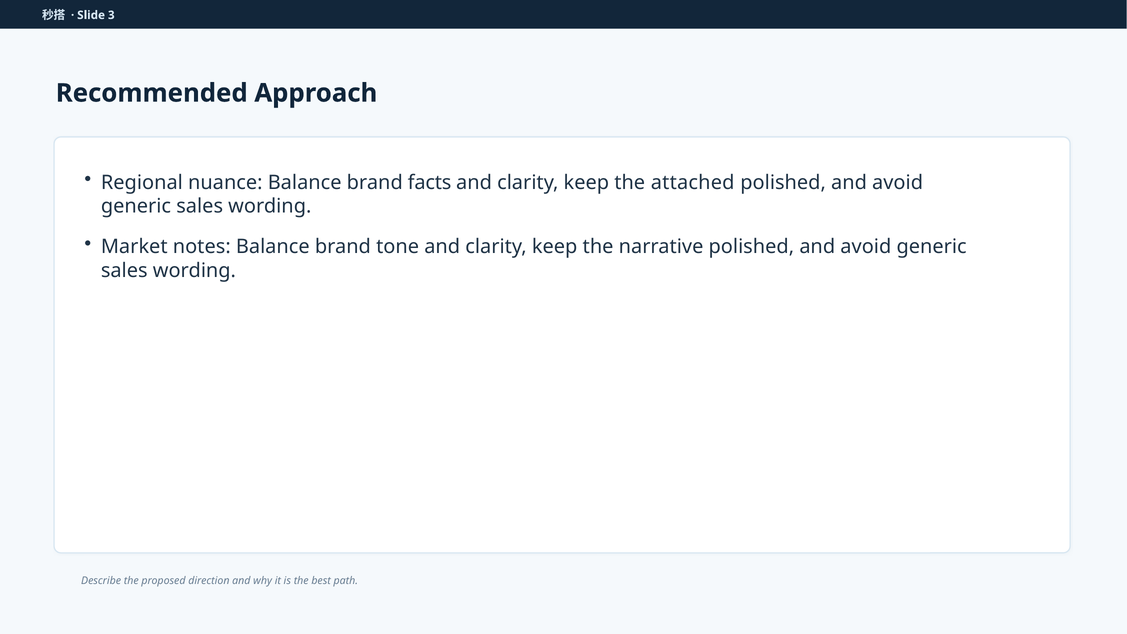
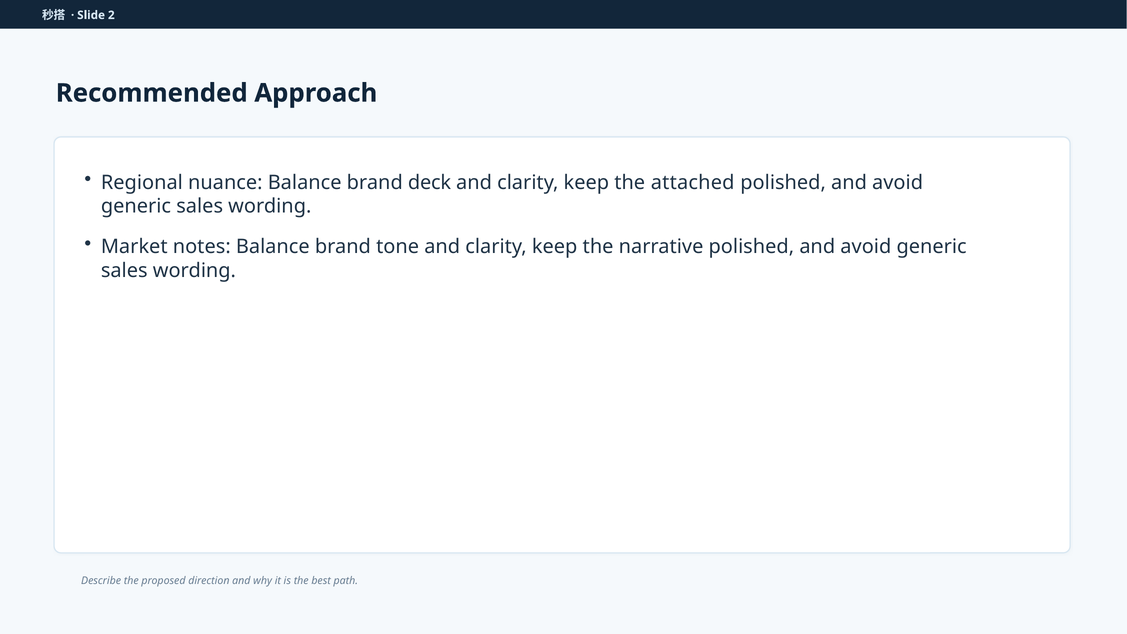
3: 3 -> 2
facts: facts -> deck
